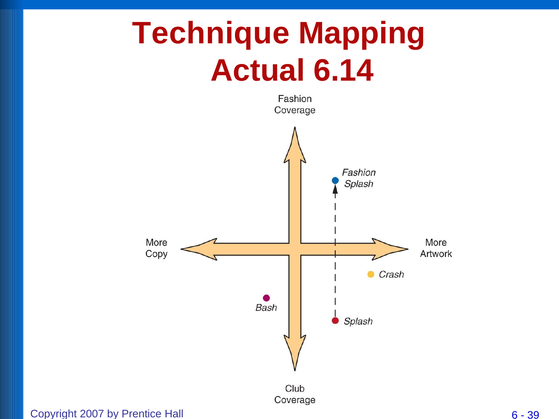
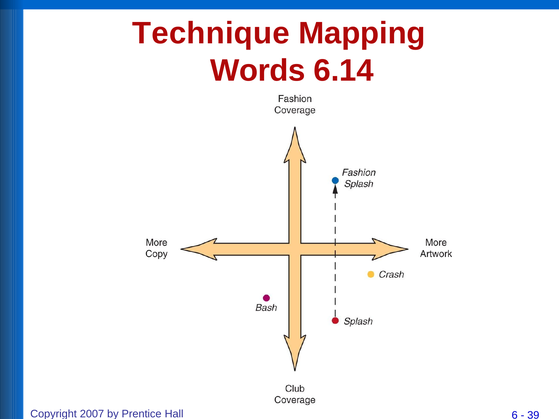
Actual: Actual -> Words
